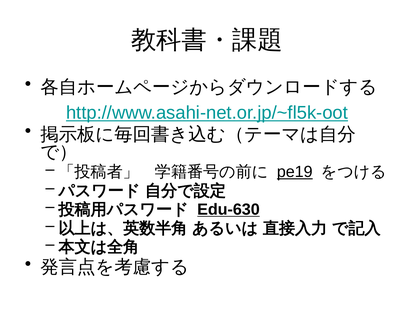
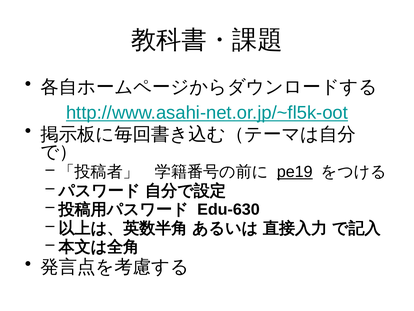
Edu-630 underline: present -> none
